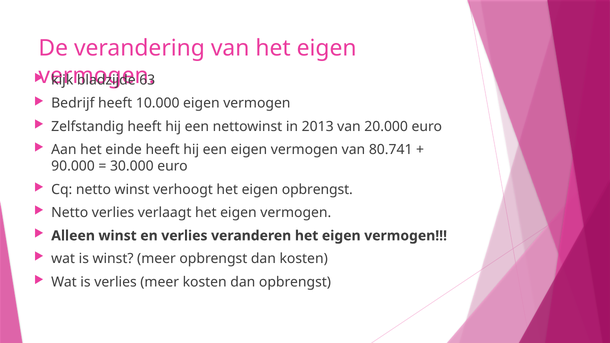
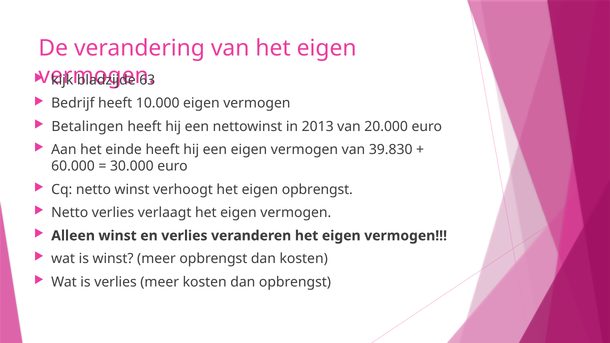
Zelfstandig: Zelfstandig -> Betalingen
80.741: 80.741 -> 39.830
90.000: 90.000 -> 60.000
